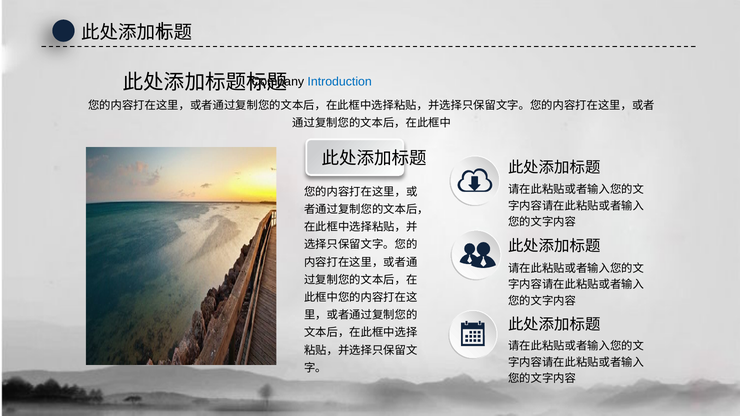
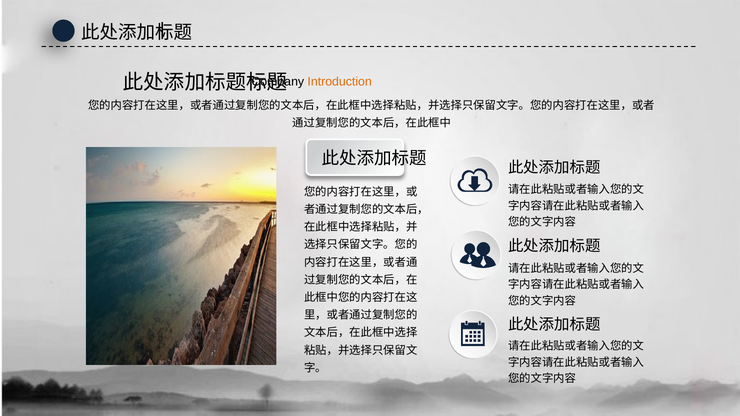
Introduction colour: blue -> orange
